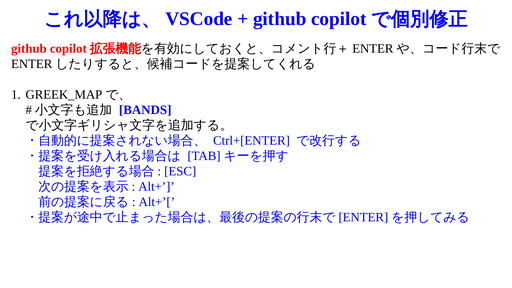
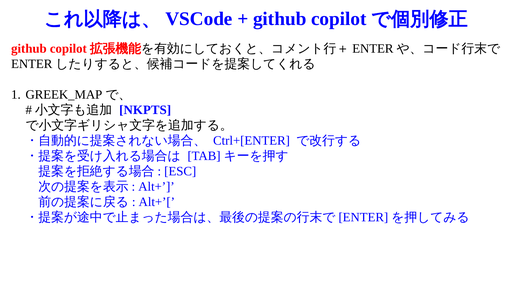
BANDS: BANDS -> NKPTS
